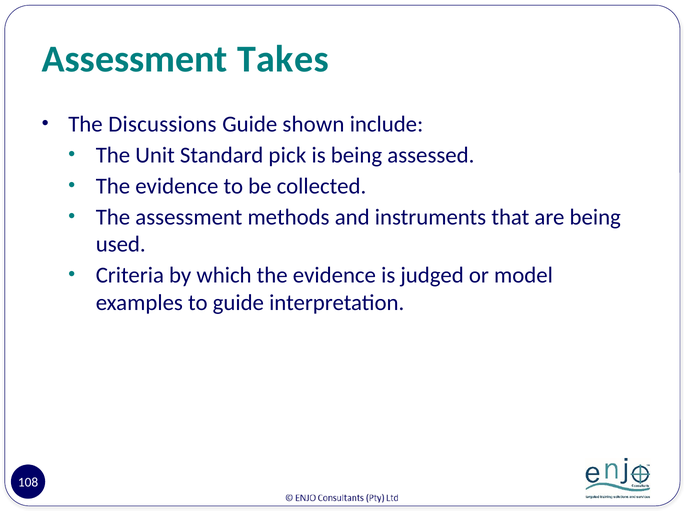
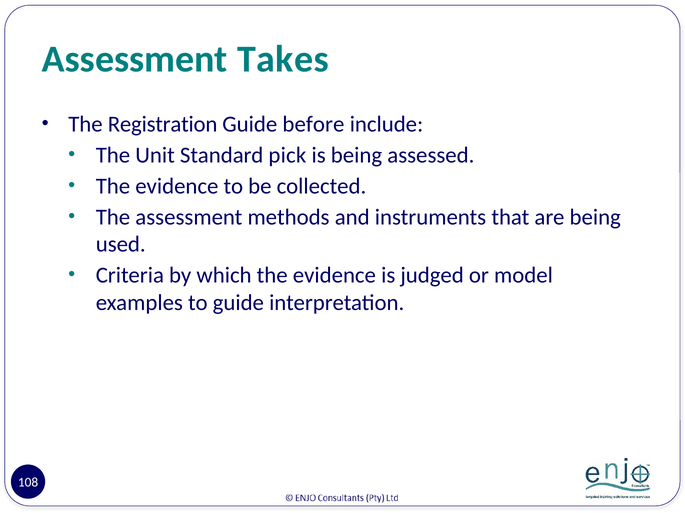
Discussions: Discussions -> Registration
shown: shown -> before
